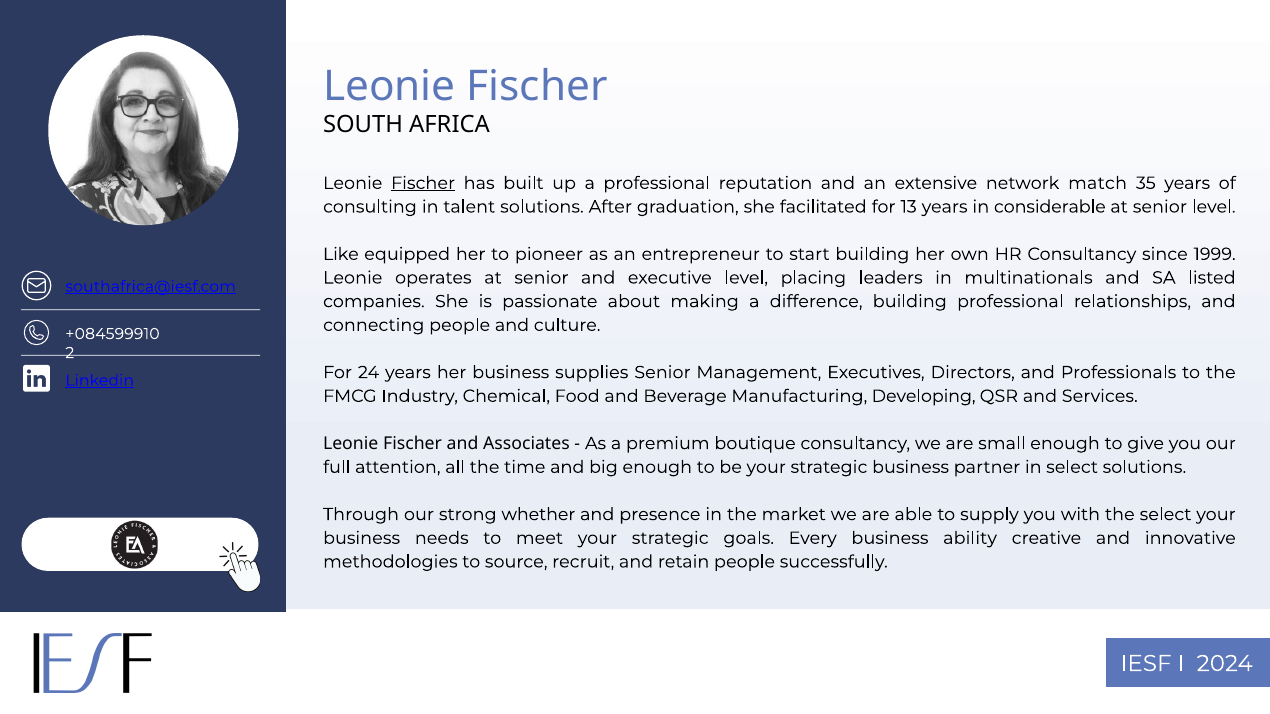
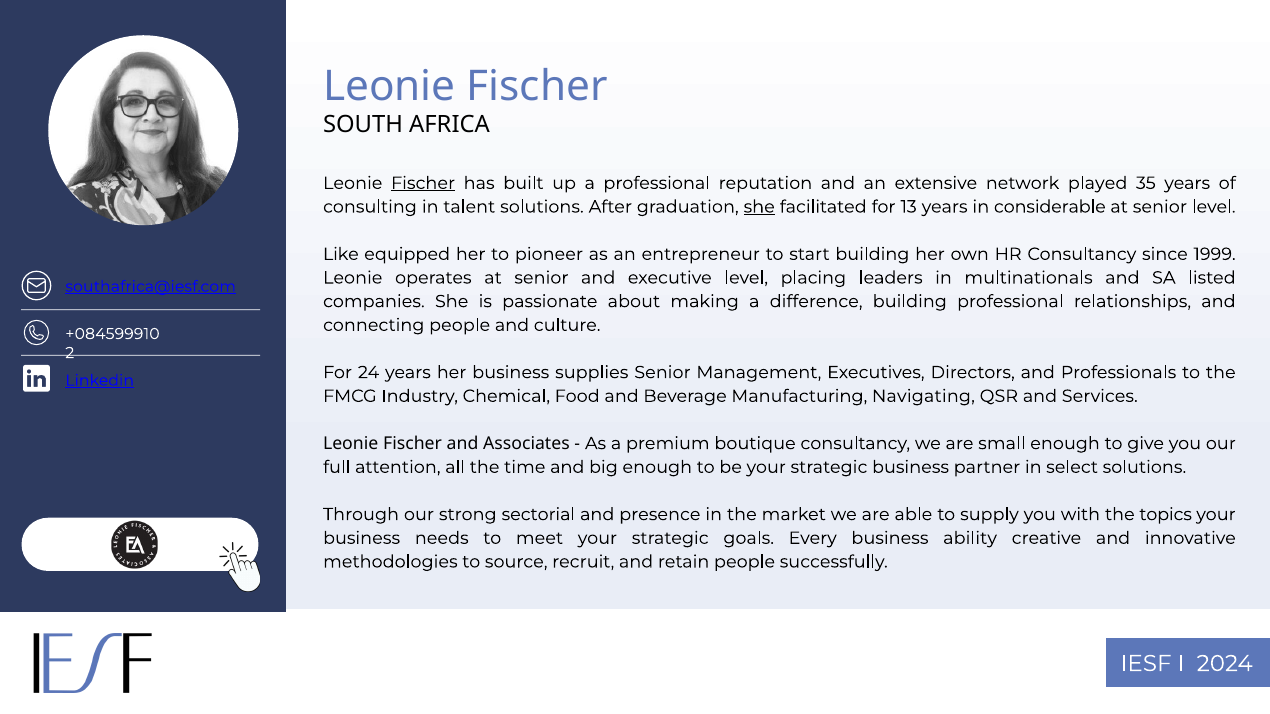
match: match -> played
she at (759, 207) underline: none -> present
Developing: Developing -> Navigating
whether: whether -> sectorial
the select: select -> topics
